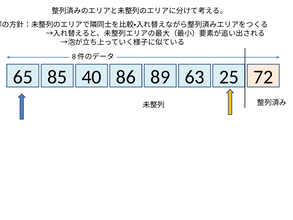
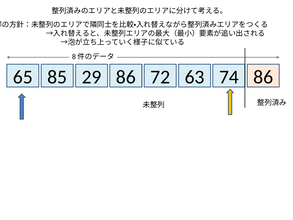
40: 40 -> 29
89: 89 -> 72
25: 25 -> 74
86 72: 72 -> 86
